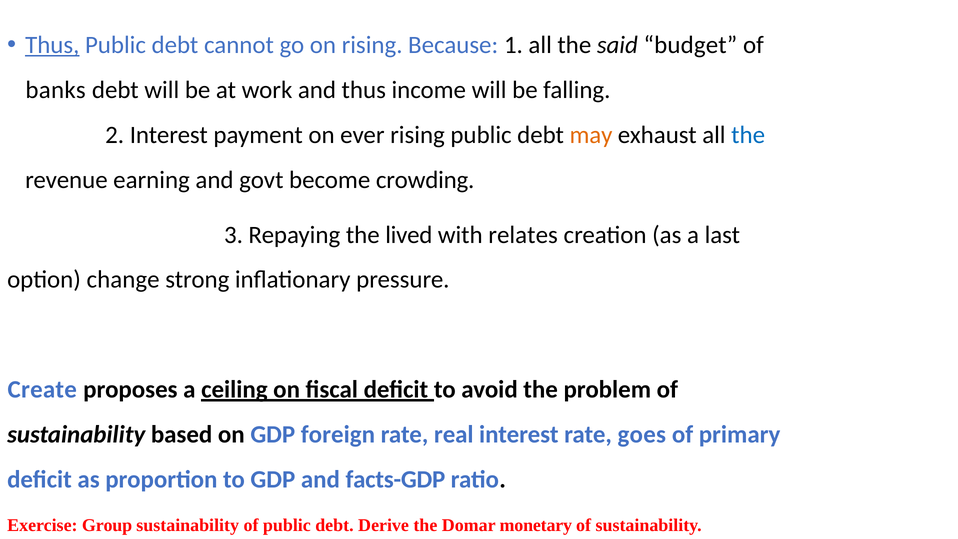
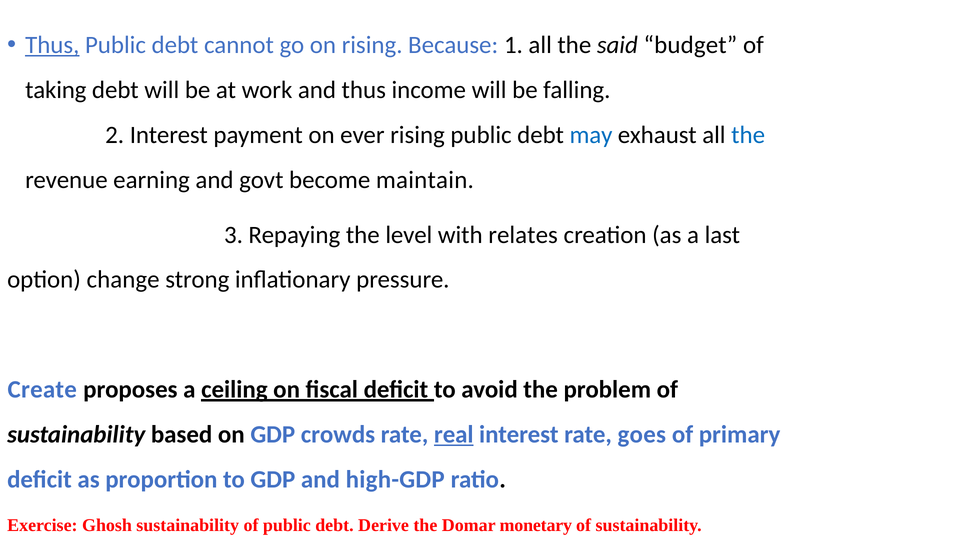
banks: banks -> taking
may colour: orange -> blue
crowding: crowding -> maintain
lived: lived -> level
foreign: foreign -> crowds
real underline: none -> present
facts-GDP: facts-GDP -> high-GDP
Group: Group -> Ghosh
